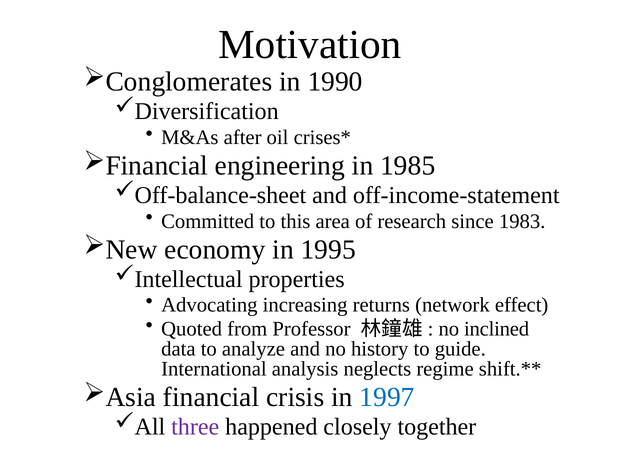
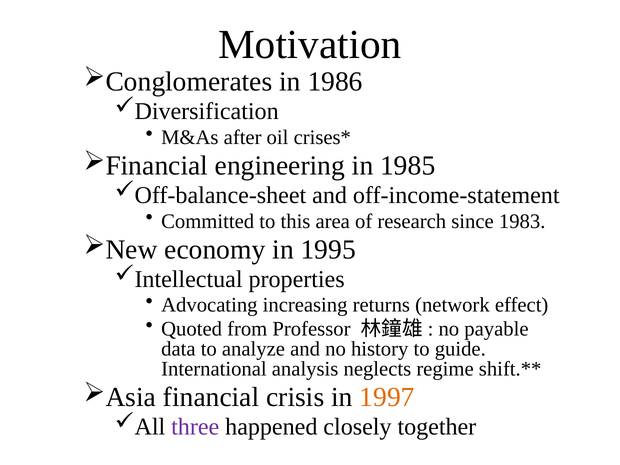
1990: 1990 -> 1986
inclined: inclined -> payable
1997 colour: blue -> orange
